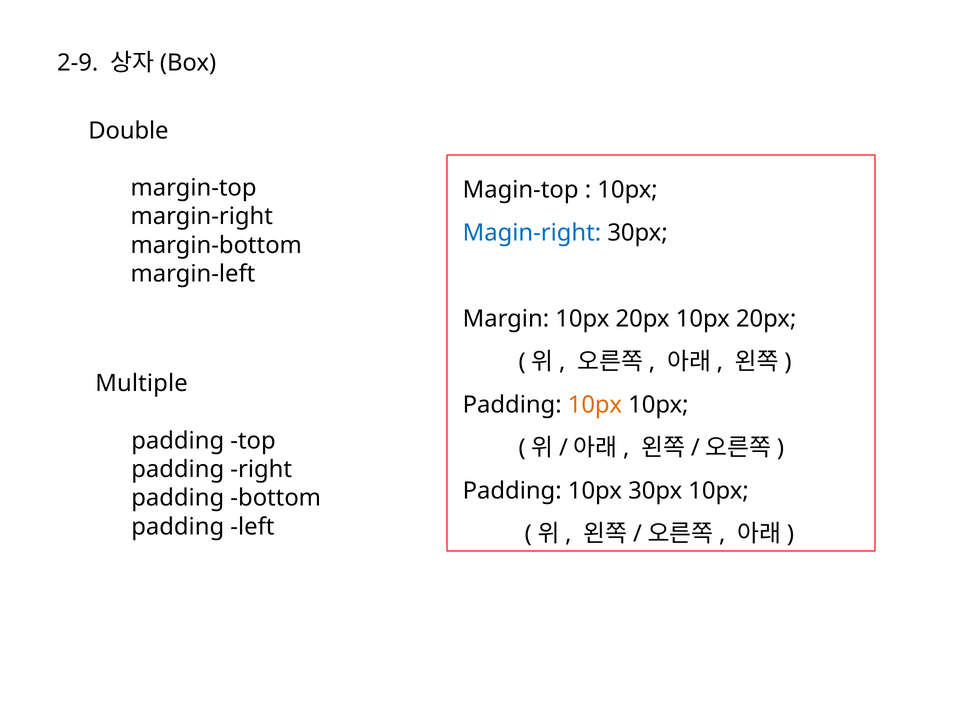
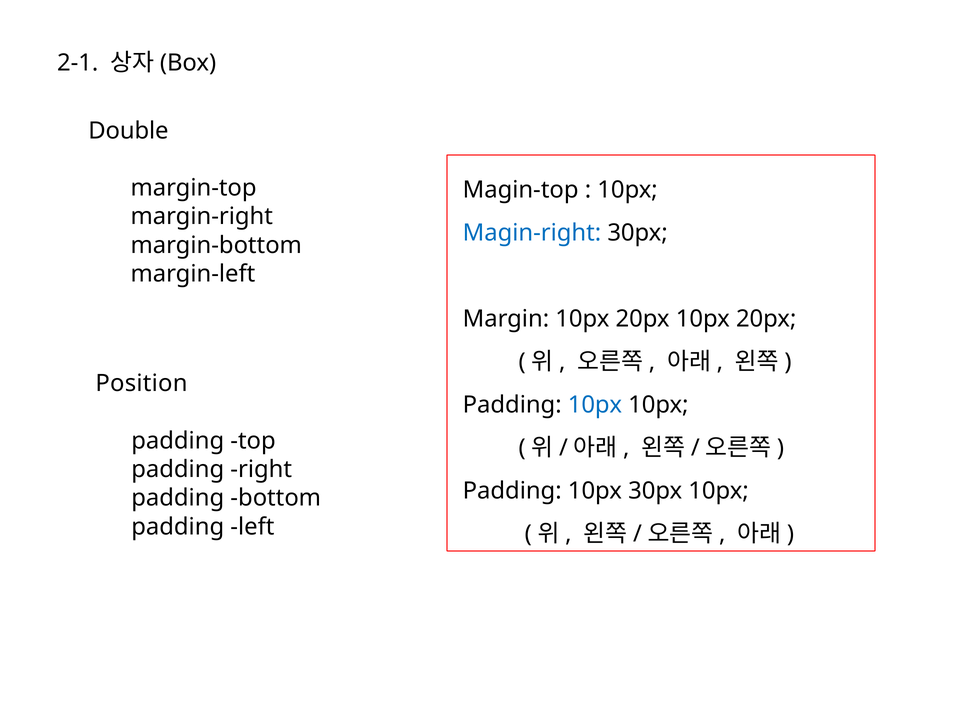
2-9: 2-9 -> 2-1
Multiple: Multiple -> Position
10px at (595, 405) colour: orange -> blue
